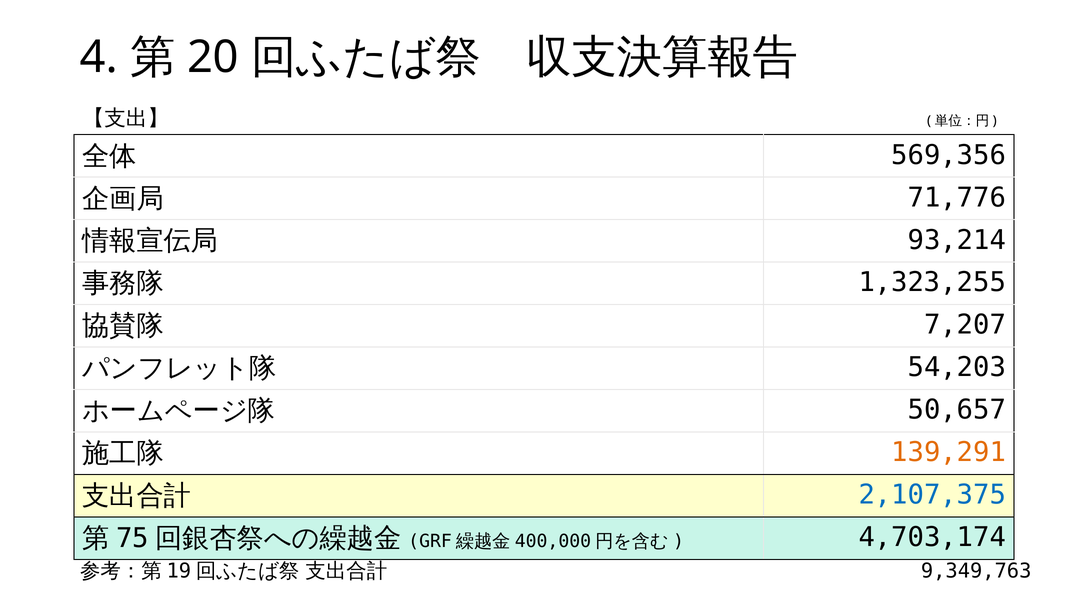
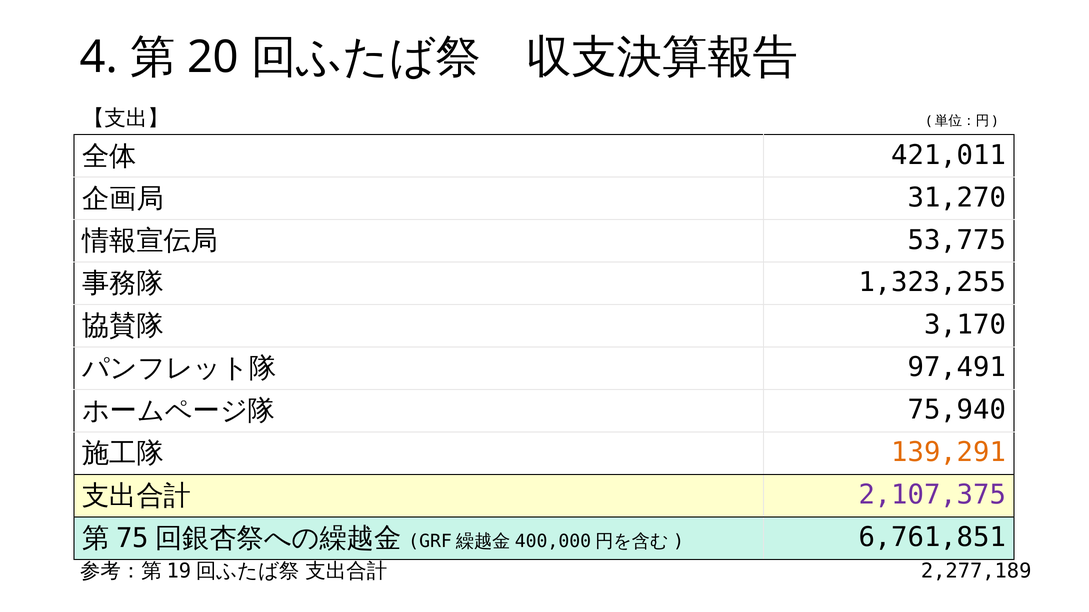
569,356: 569,356 -> 421,011
71,776: 71,776 -> 31,270
93,214: 93,214 -> 53,775
7,207: 7,207 -> 3,170
54,203: 54,203 -> 97,491
50,657: 50,657 -> 75,940
2,107,375 colour: blue -> purple
4,703,174: 4,703,174 -> 6,761,851
9,349,763: 9,349,763 -> 2,277,189
